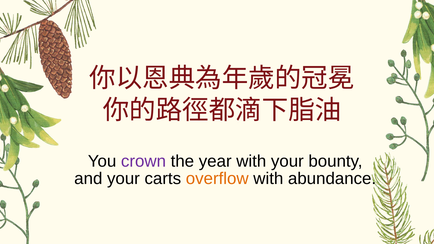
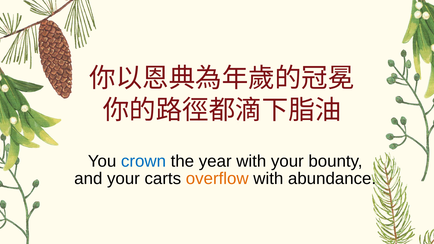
crown colour: purple -> blue
